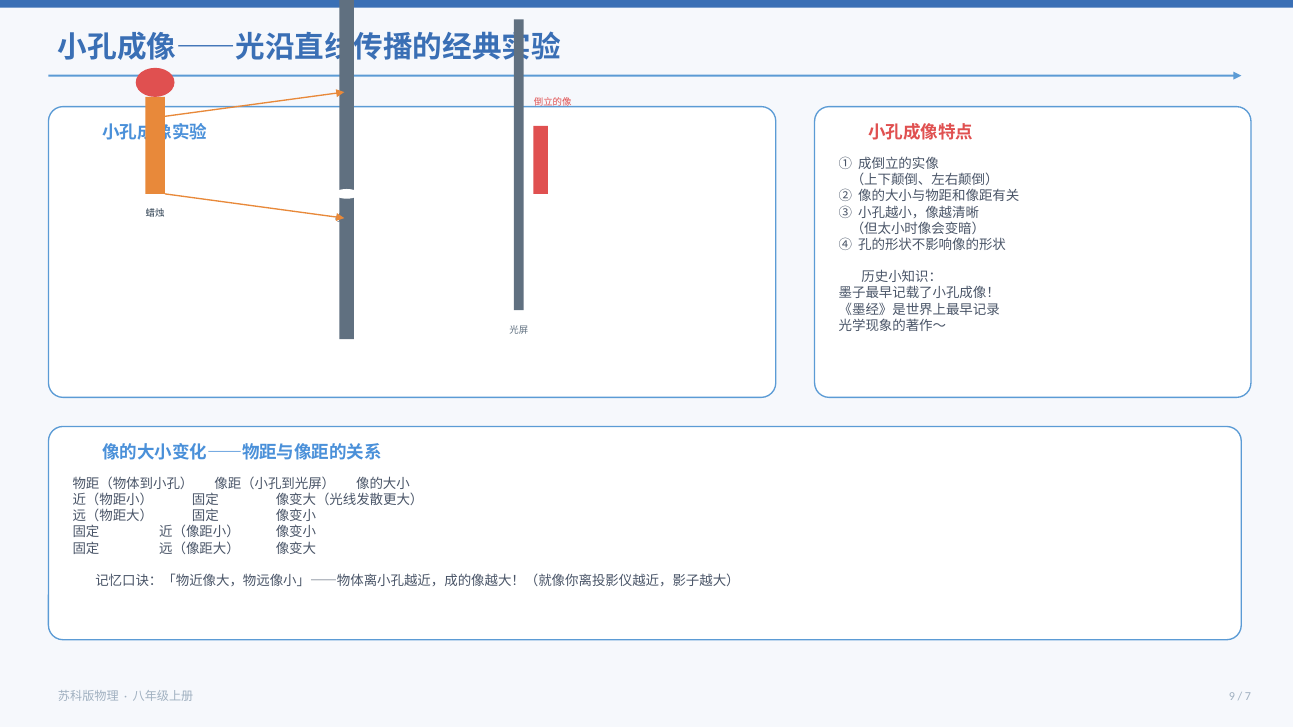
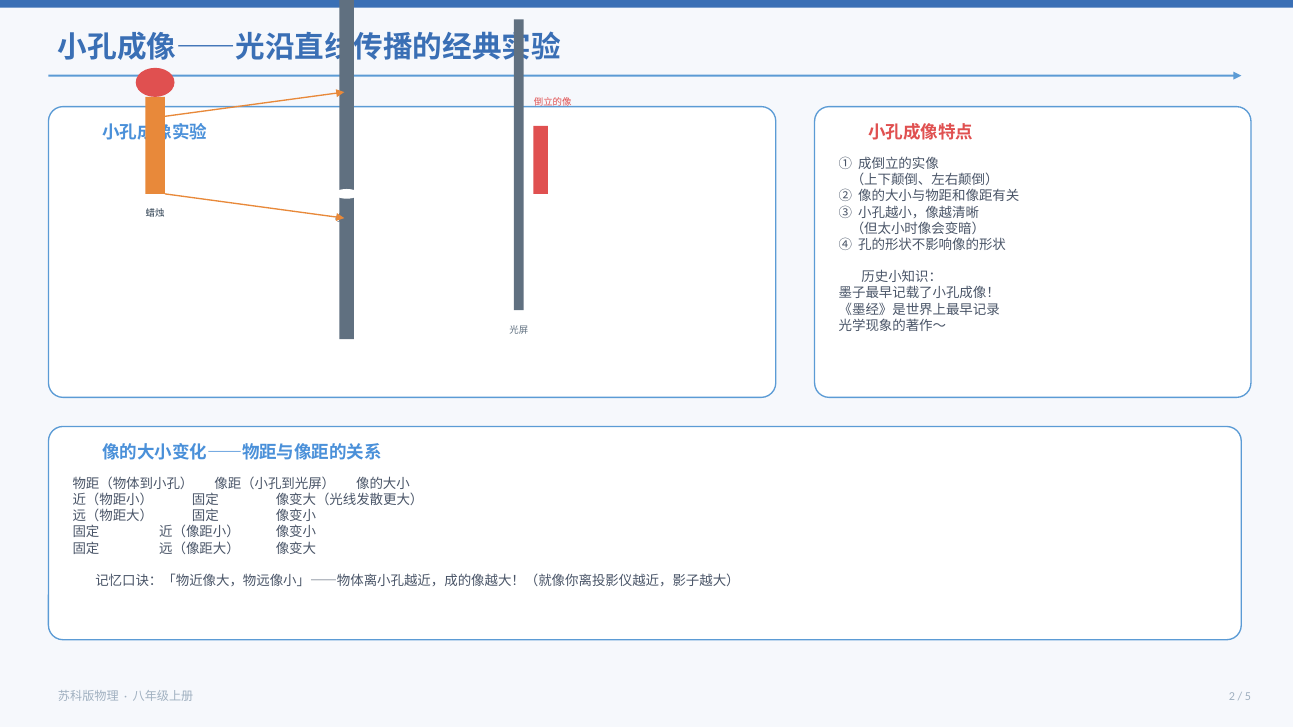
9: 9 -> 2
7: 7 -> 5
